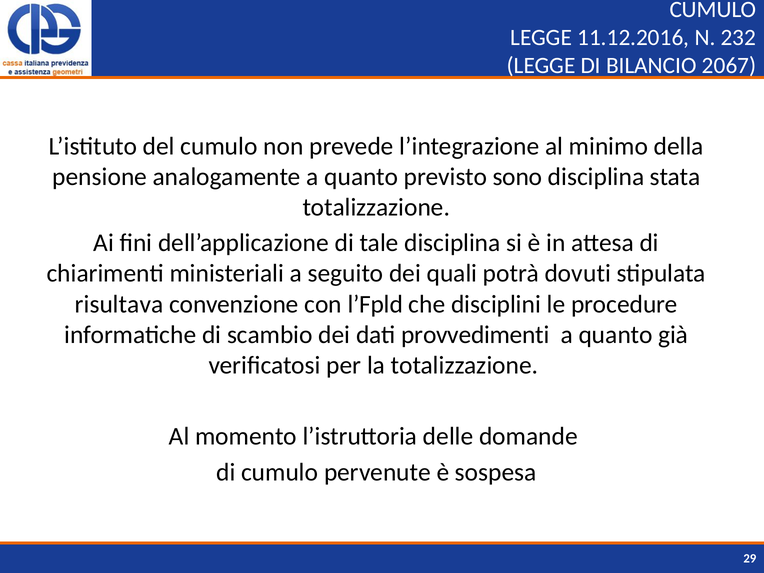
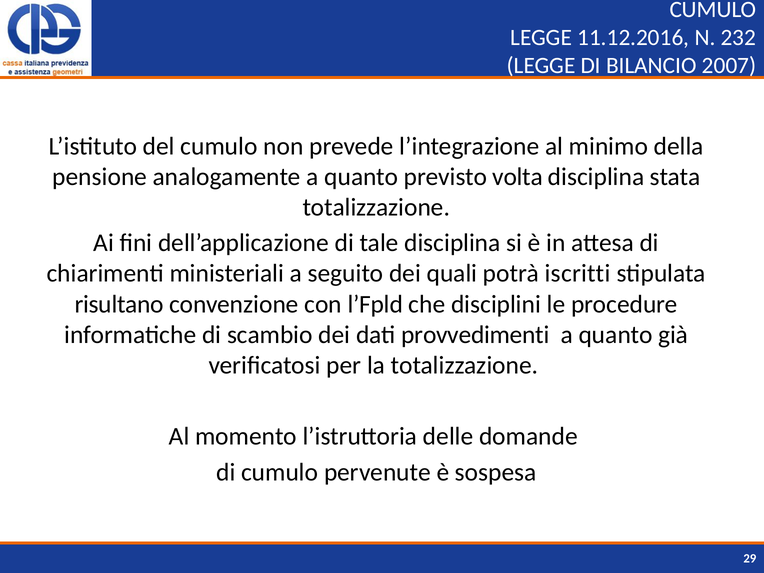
2067: 2067 -> 2007
sono: sono -> volta
dovuti: dovuti -> iscritti
risultava: risultava -> risultano
